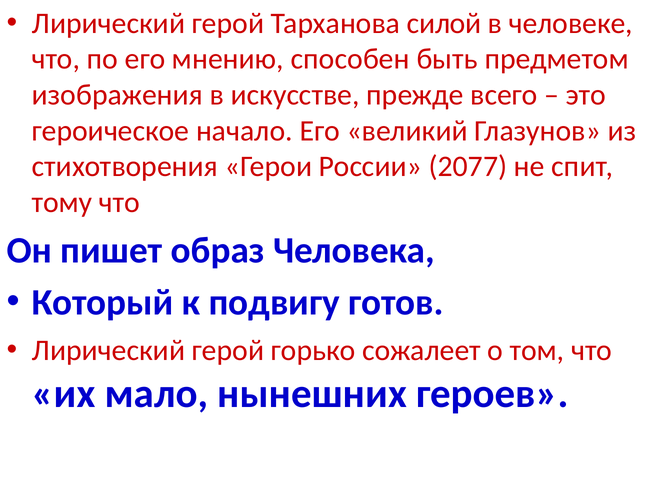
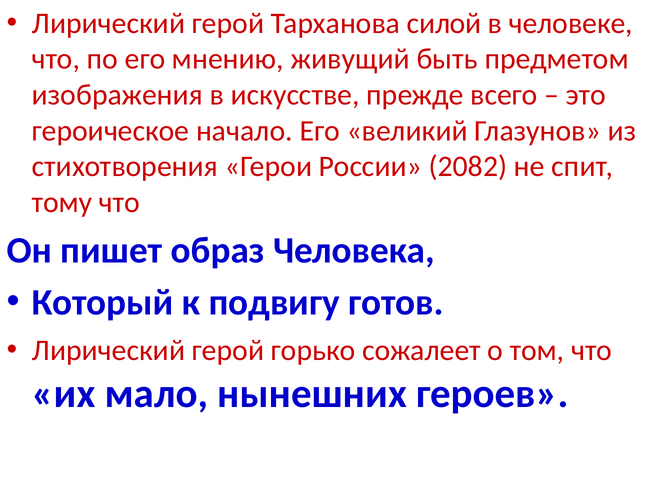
способен: способен -> живущий
2077: 2077 -> 2082
